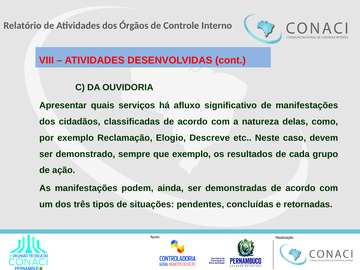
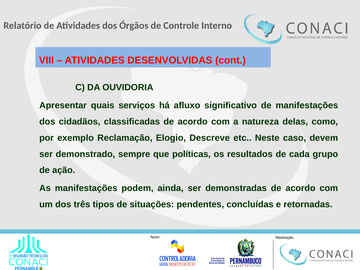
que exemplo: exemplo -> políticas
